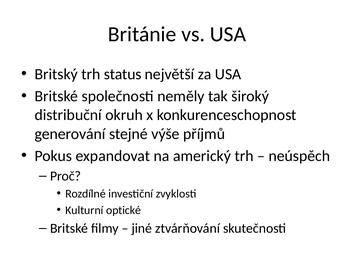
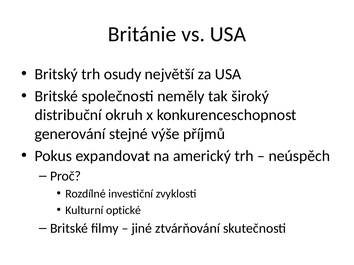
status: status -> osudy
